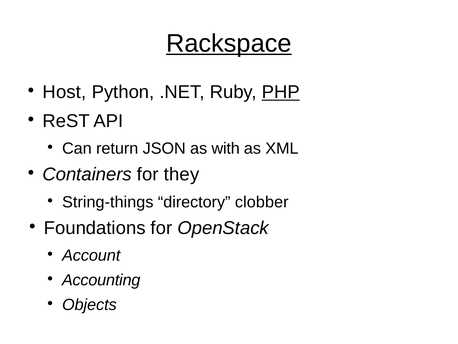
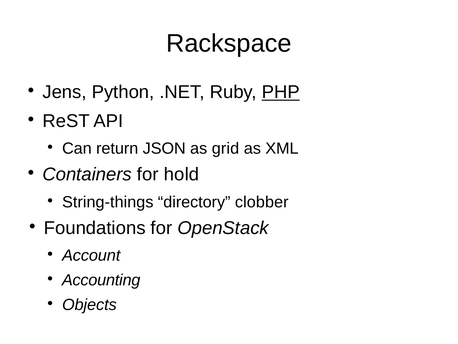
Rackspace underline: present -> none
Host: Host -> Jens
with: with -> grid
they: they -> hold
